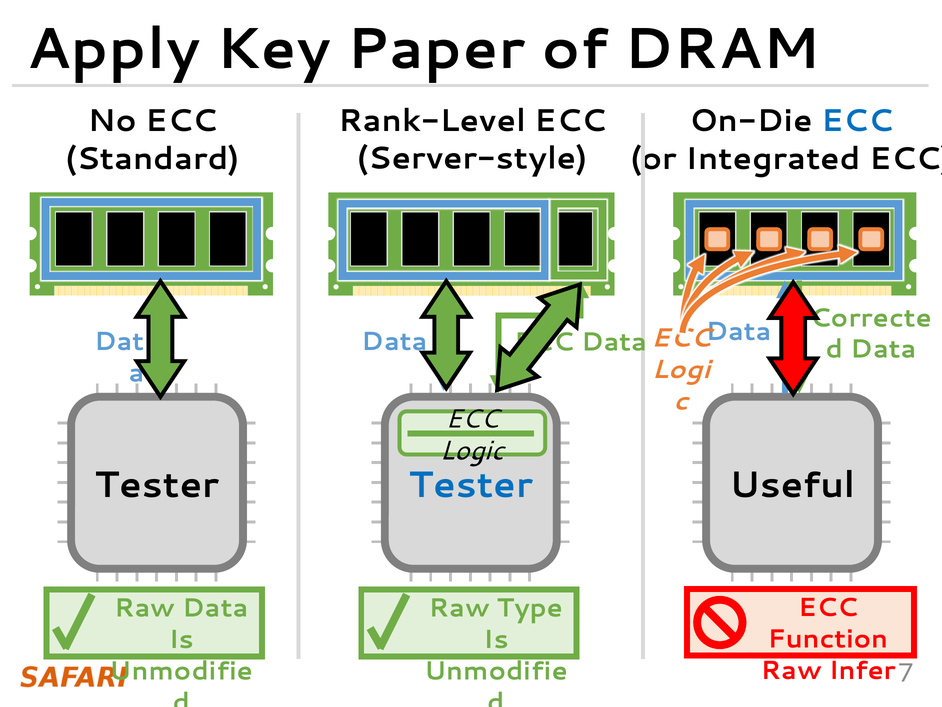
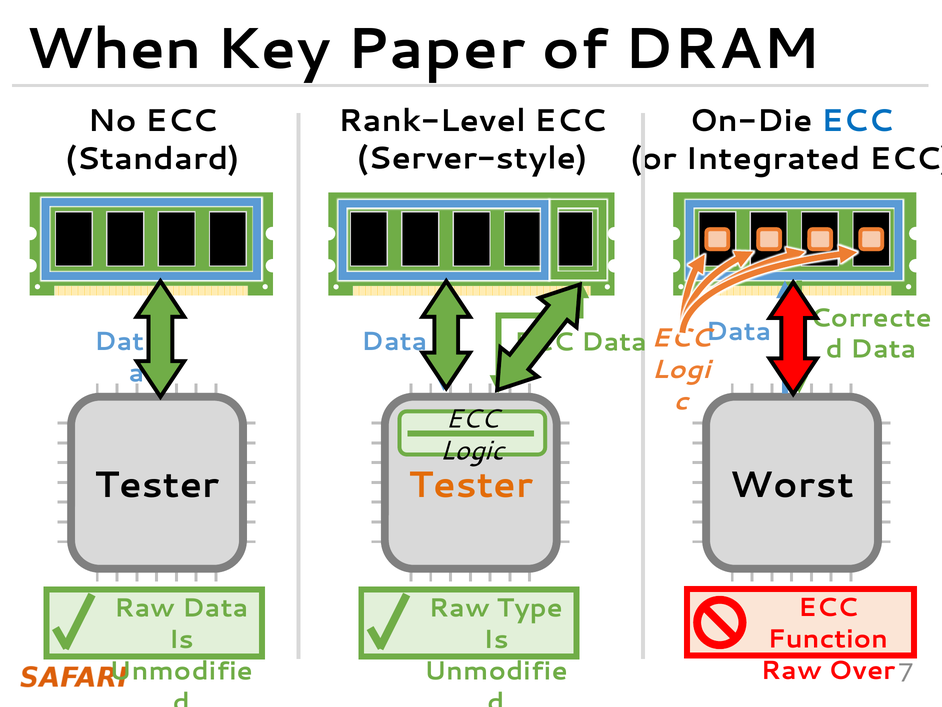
Apply: Apply -> When
Tester at (471, 485) colour: blue -> orange
Useful: Useful -> Worst
Infer: Infer -> Over
